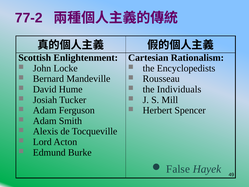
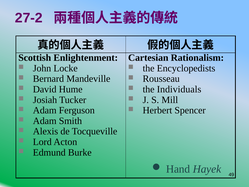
77-2: 77-2 -> 27-2
False: False -> Hand
